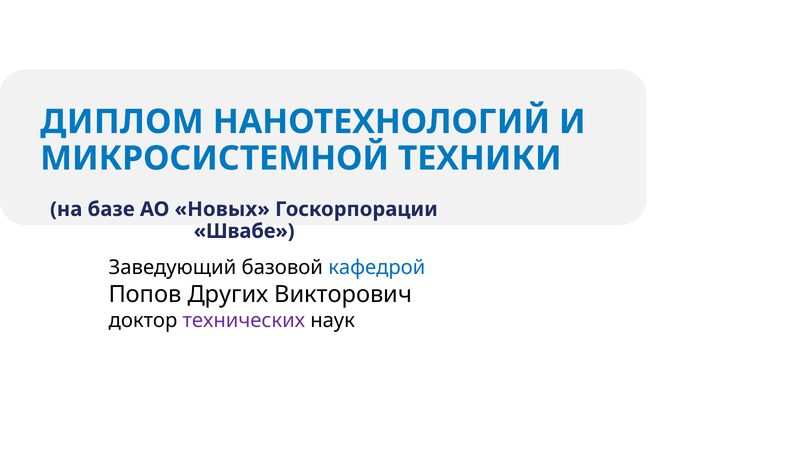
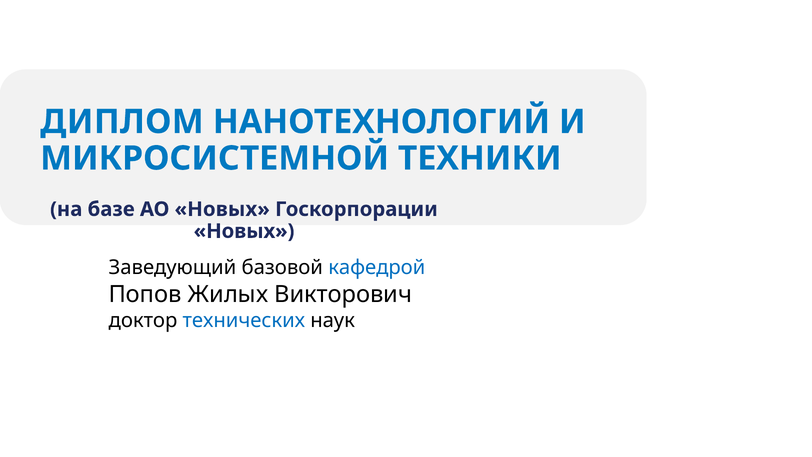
Швабе at (244, 231): Швабе -> Новых
Других: Других -> Жилых
технических colour: purple -> blue
